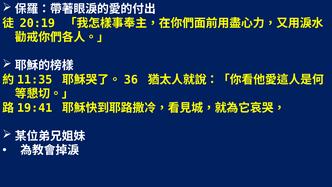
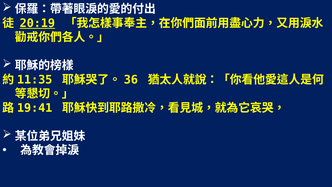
20:19 underline: none -> present
